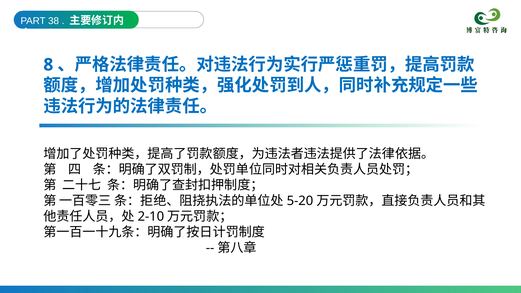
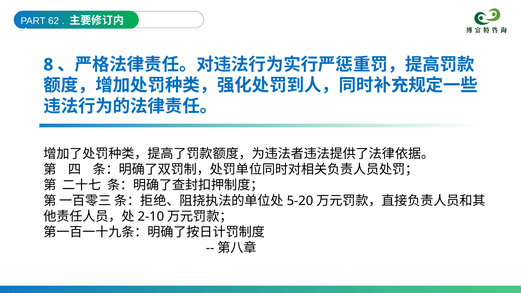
38: 38 -> 62
